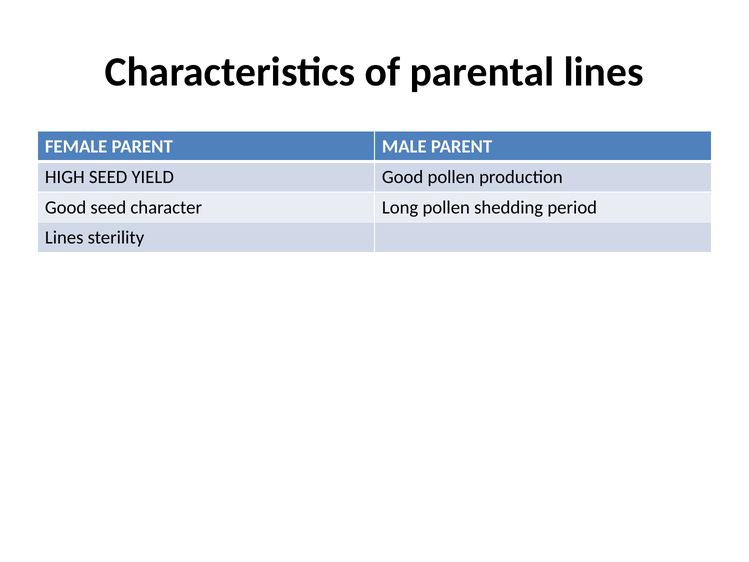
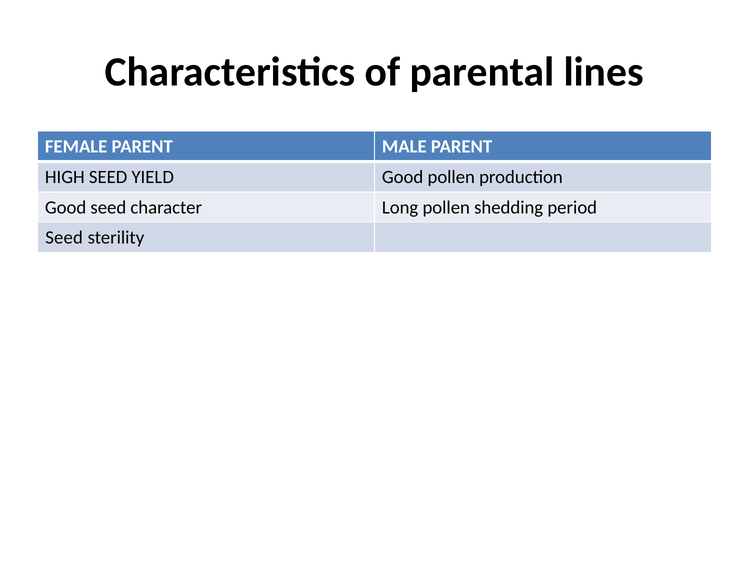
Lines at (64, 238): Lines -> Seed
